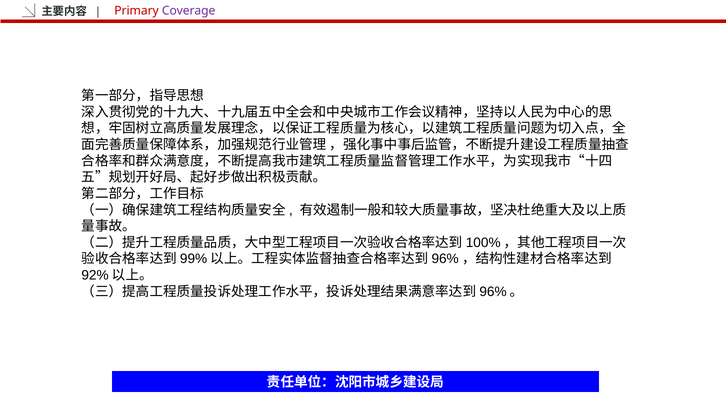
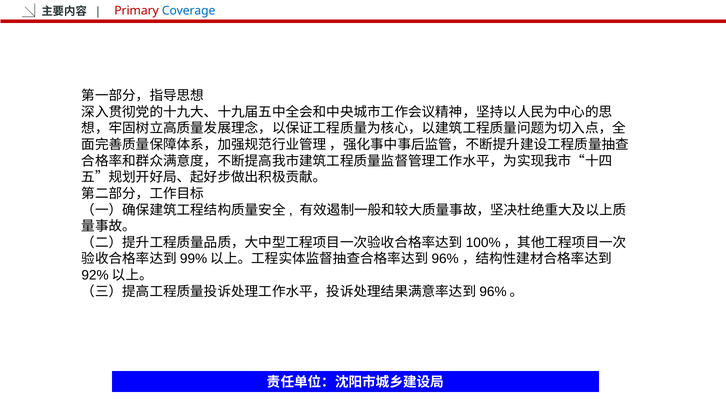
Coverage colour: purple -> blue
